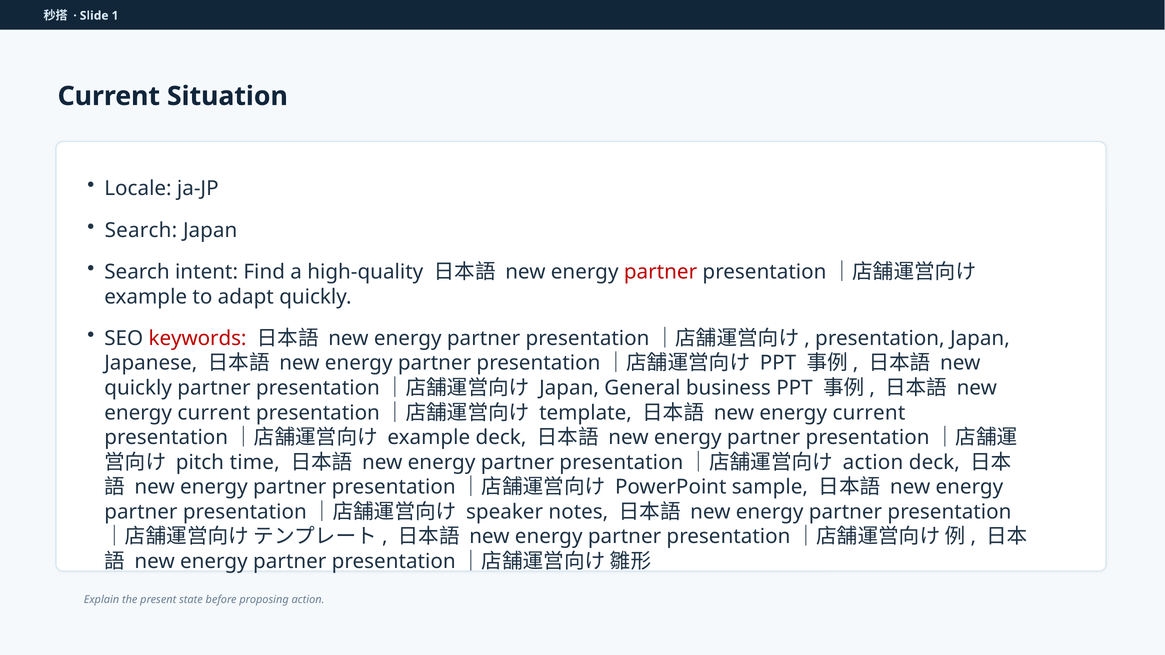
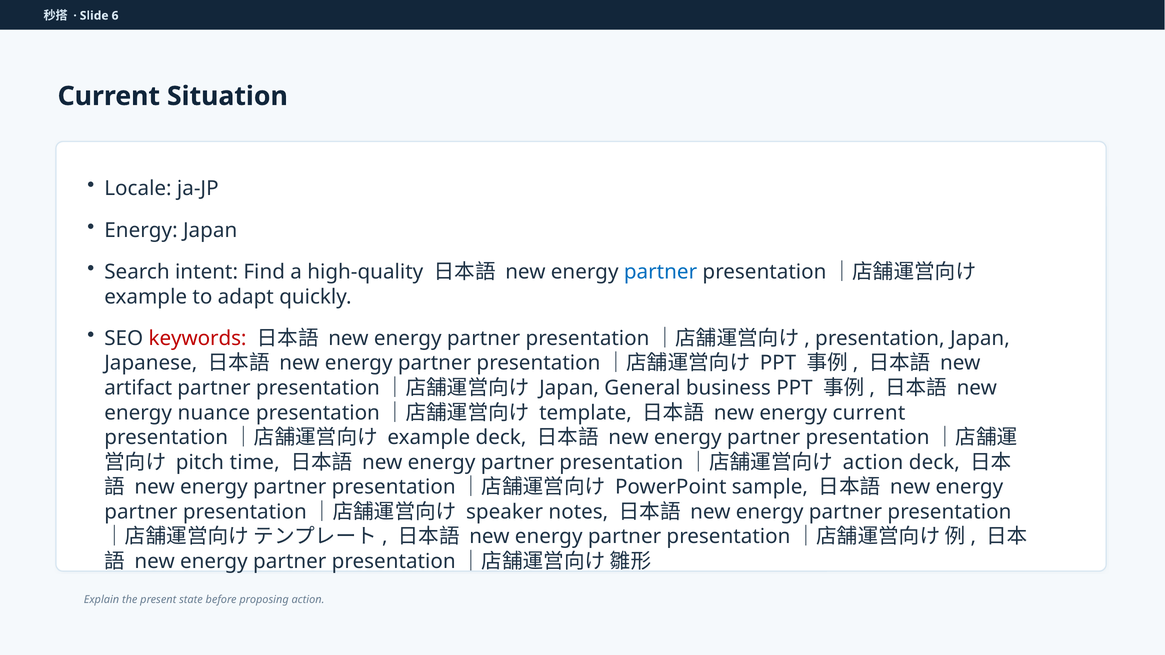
1: 1 -> 6
Search at (141, 230): Search -> Energy
partner at (661, 272) colour: red -> blue
quickly at (138, 388): quickly -> artifact
current at (214, 413): current -> nuance
